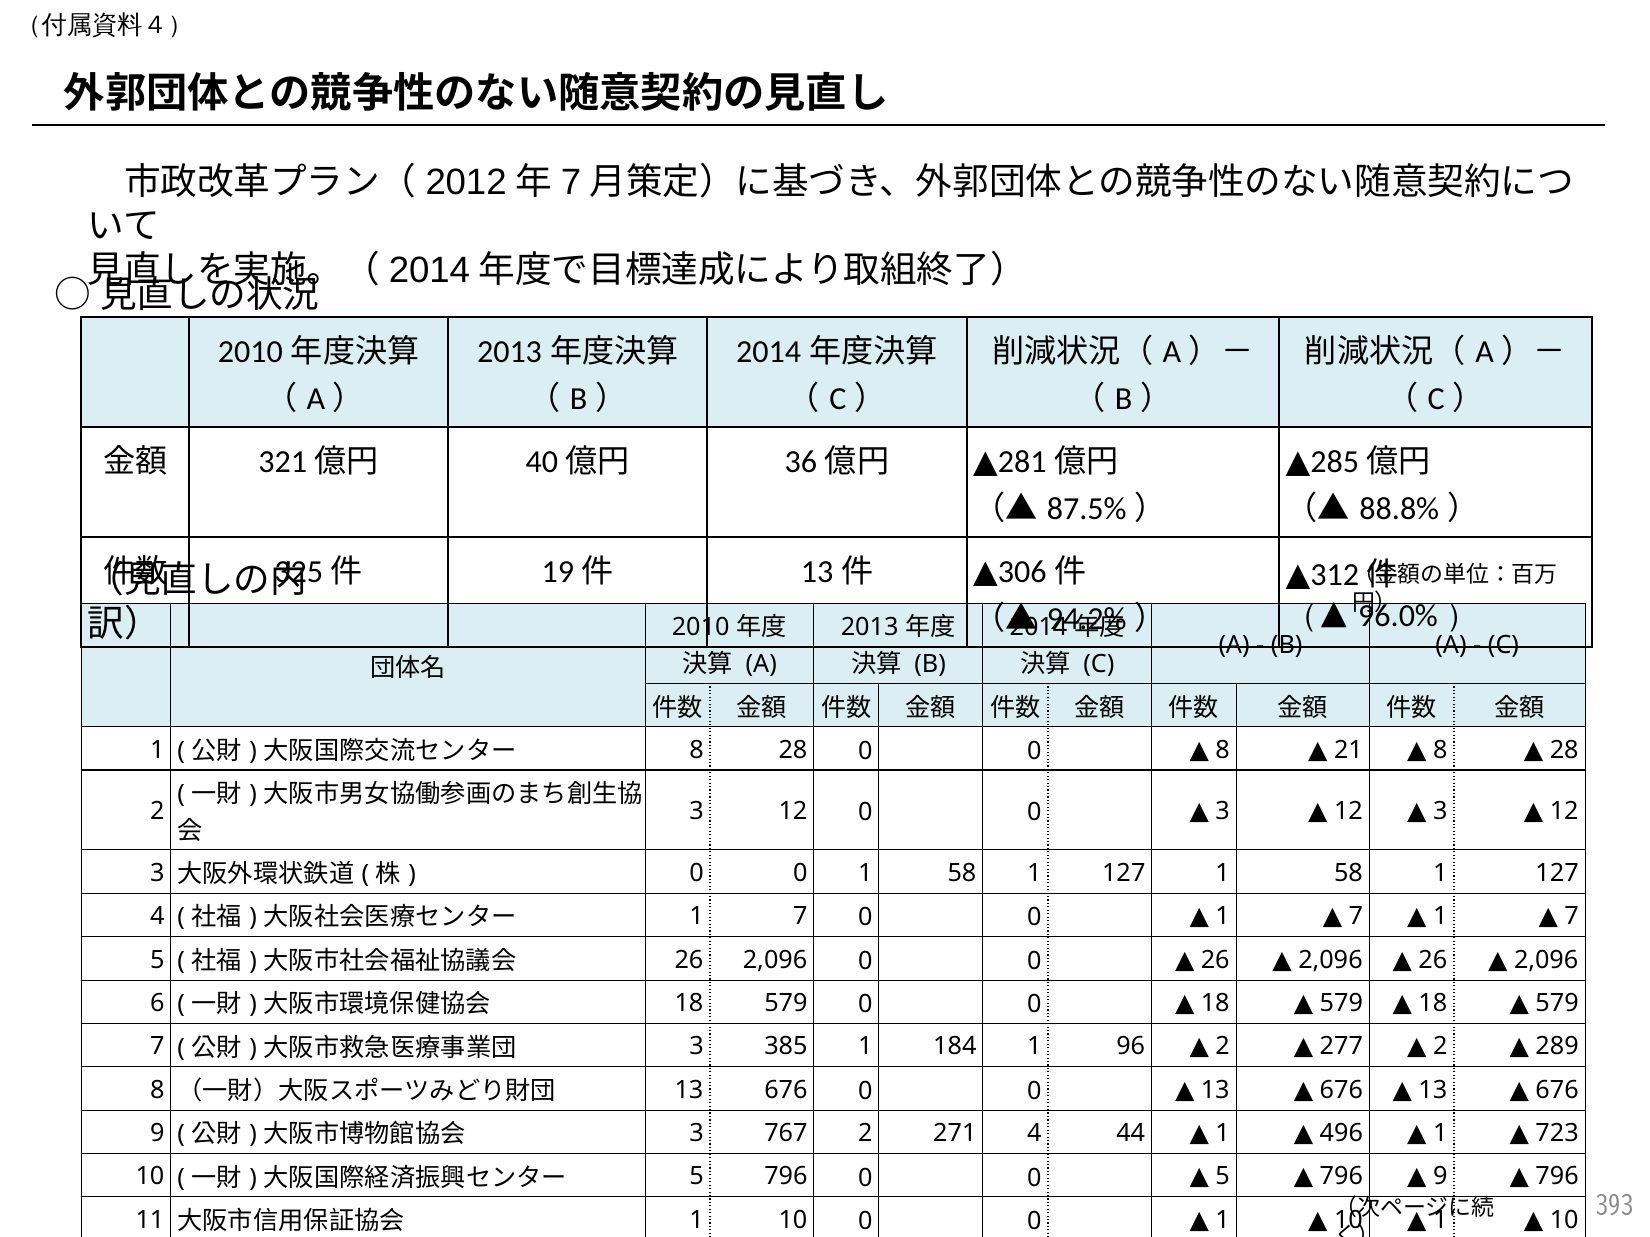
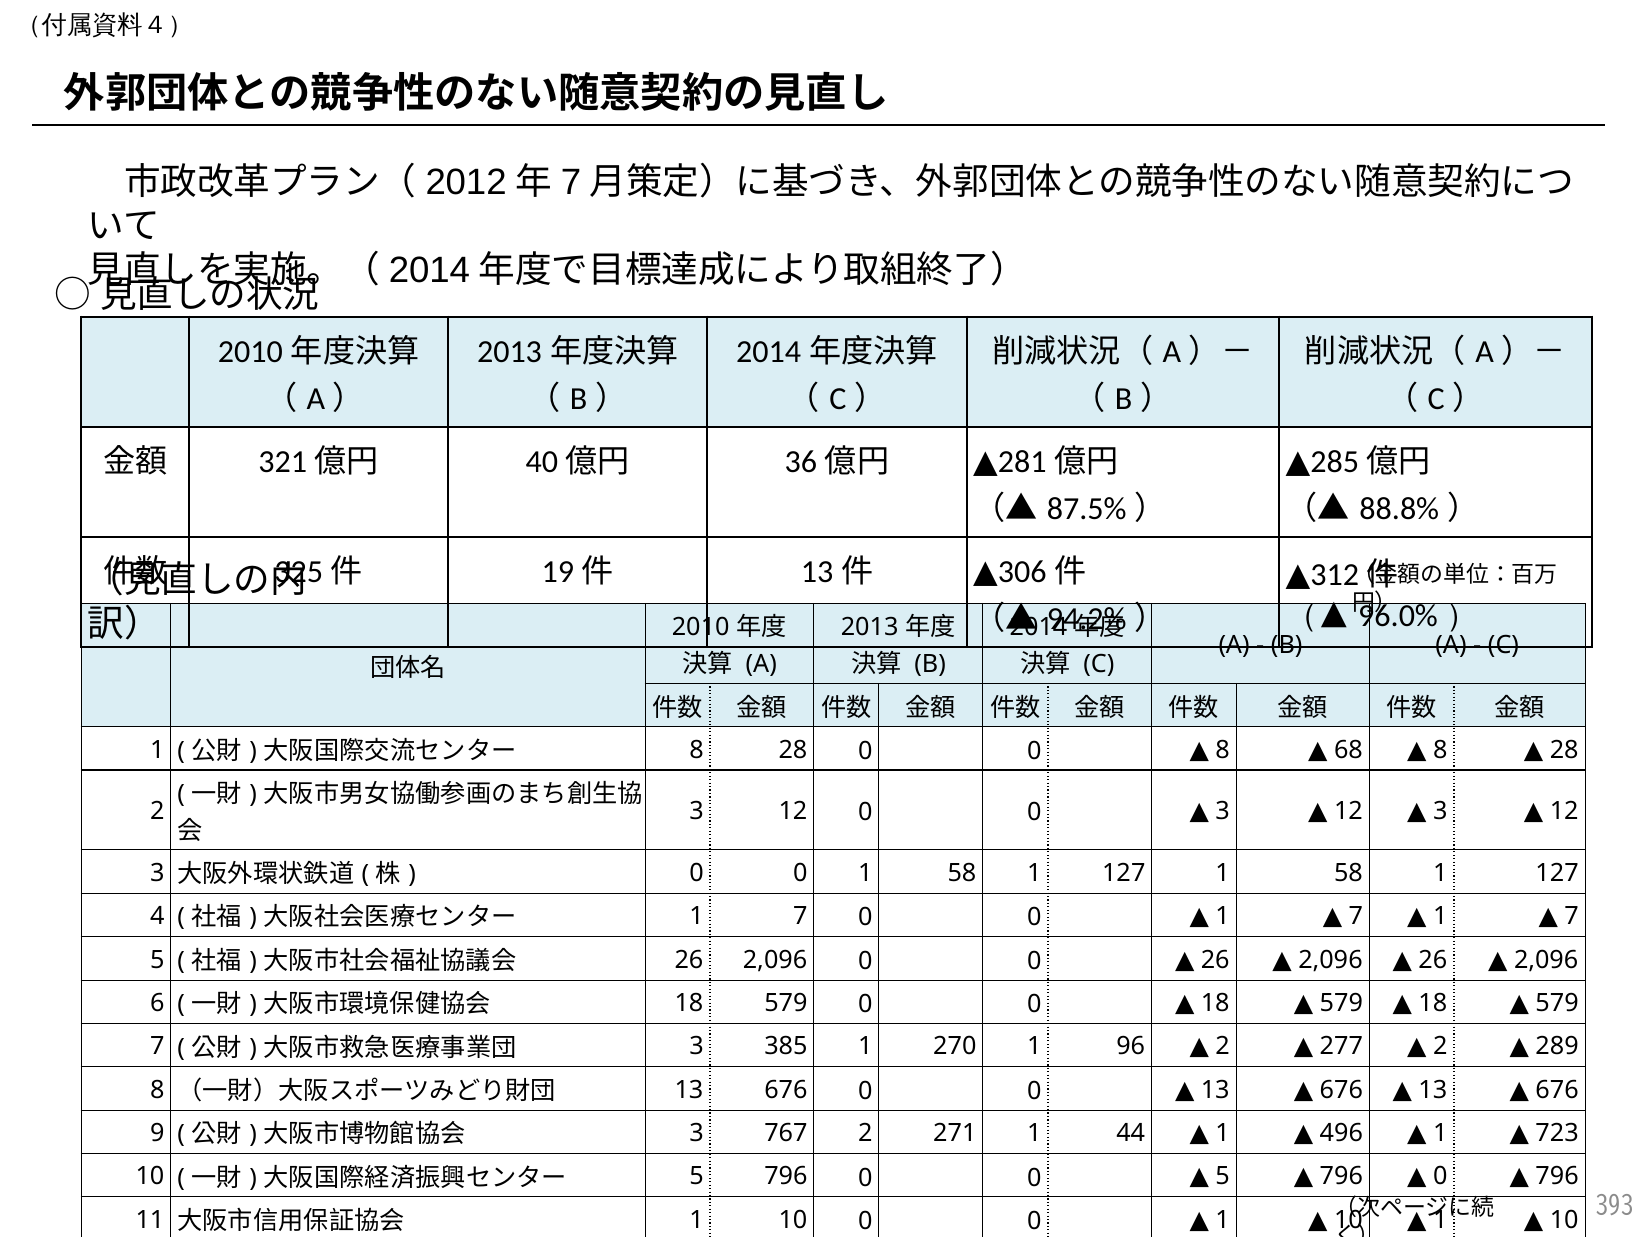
21: 21 -> 68
184: 184 -> 270
271 4: 4 -> 1
9 at (1440, 1177): 9 -> 0
